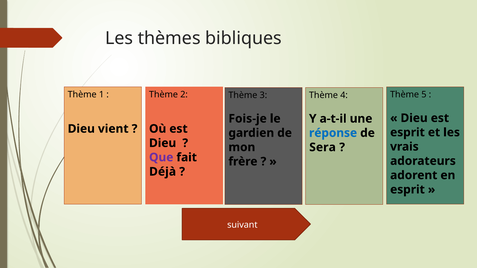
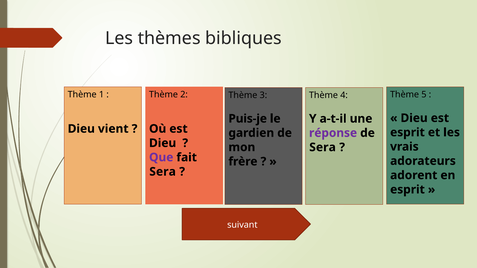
Fois-je: Fois-je -> Puis-je
réponse colour: blue -> purple
Déjà at (163, 172): Déjà -> Sera
